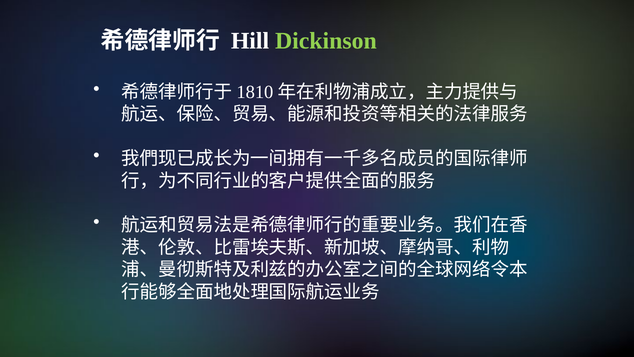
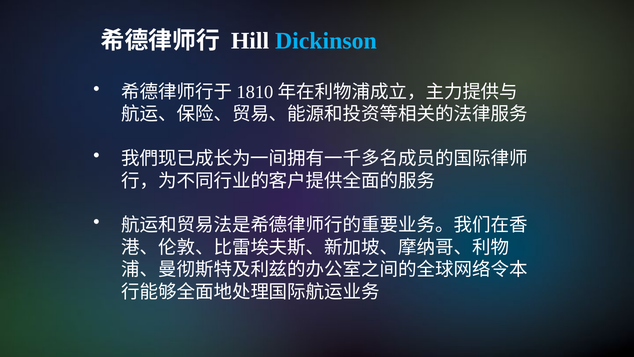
Dickinson colour: light green -> light blue
